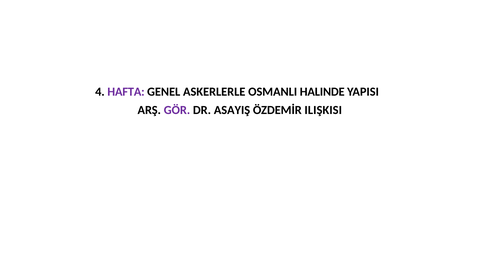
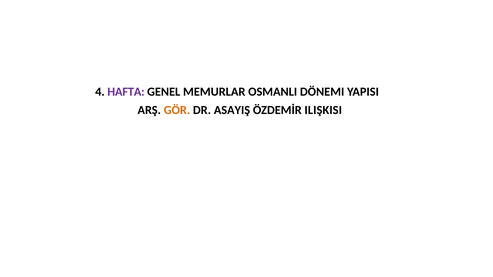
ASKERLERLE: ASKERLERLE -> MEMURLAR
HALINDE: HALINDE -> DÖNEMI
GÖR colour: purple -> orange
